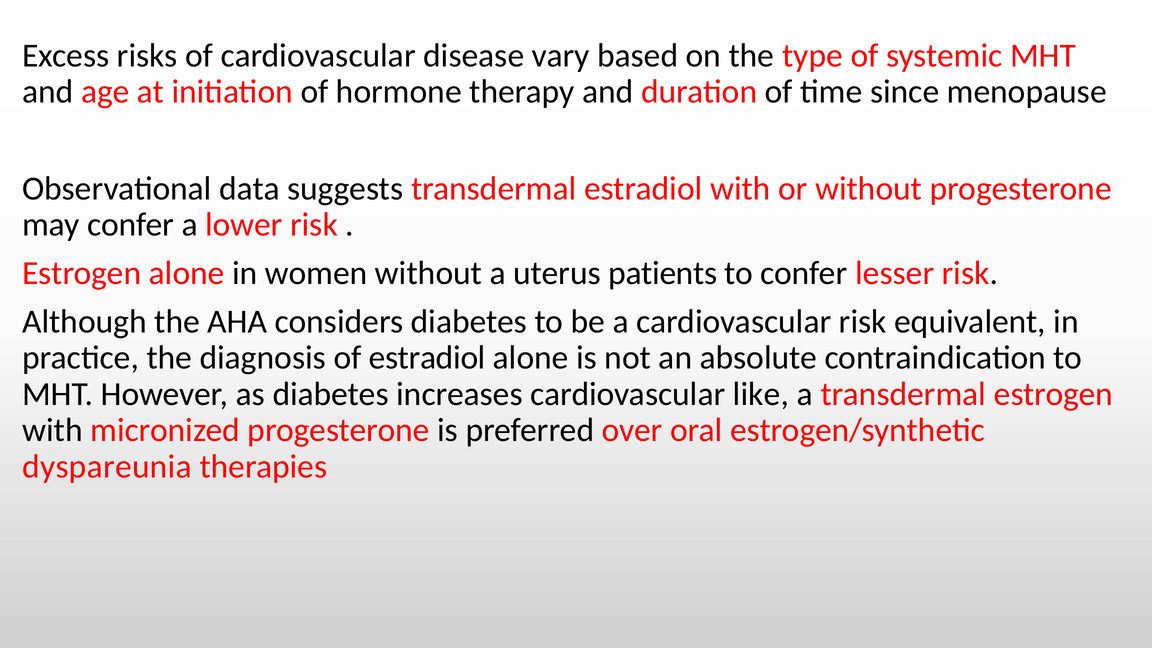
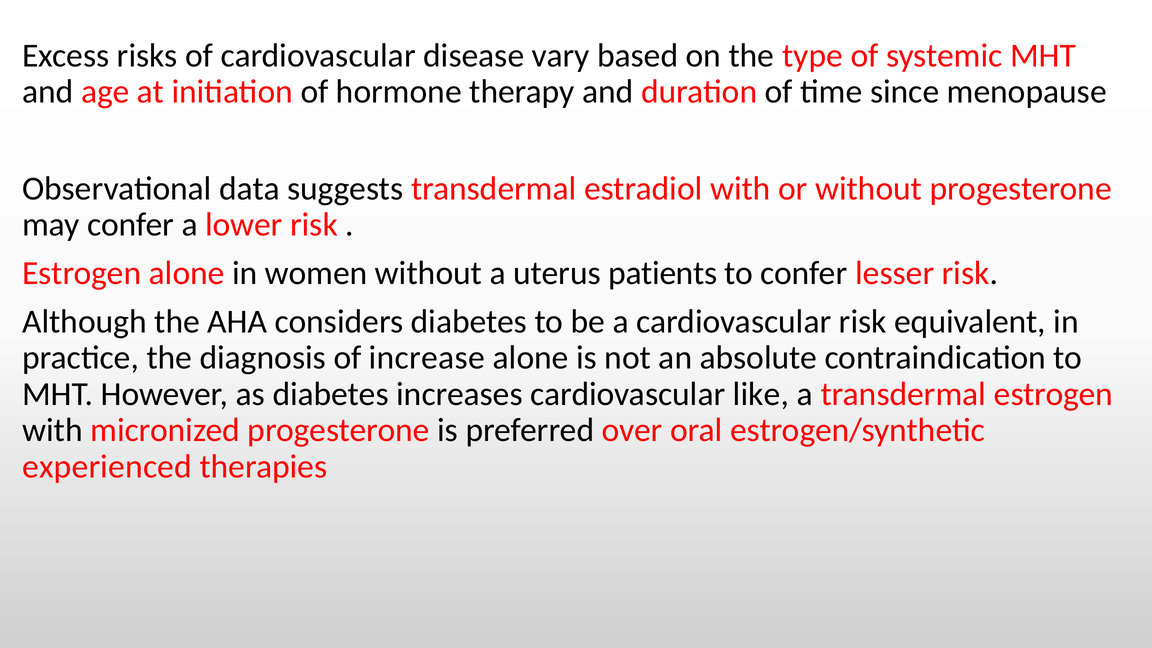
of estradiol: estradiol -> increase
dyspareunia: dyspareunia -> experienced
